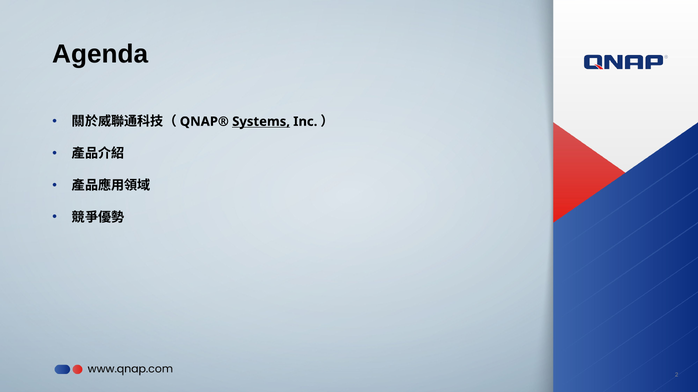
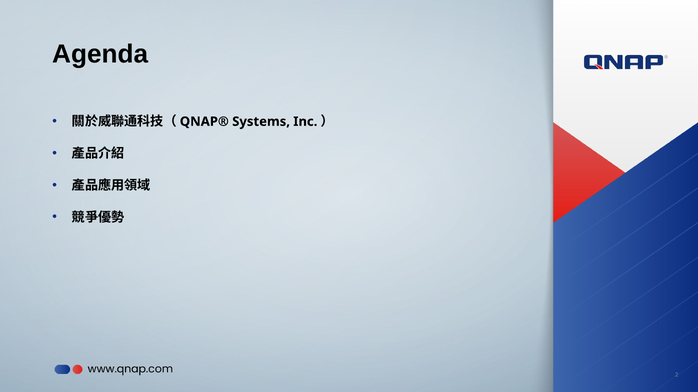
Systems underline: present -> none
